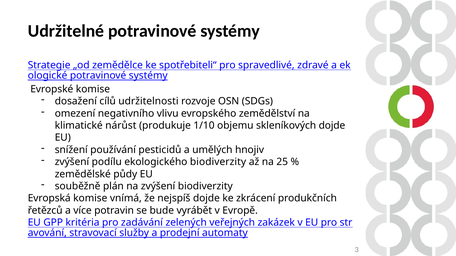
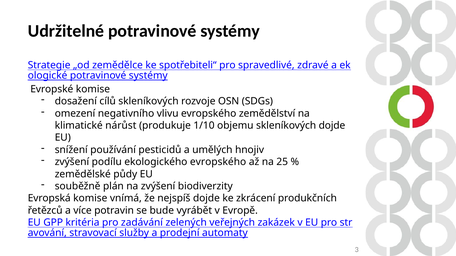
cílů udržitelnosti: udržitelnosti -> skleníkových
ekologického biodiverzity: biodiverzity -> evropského
